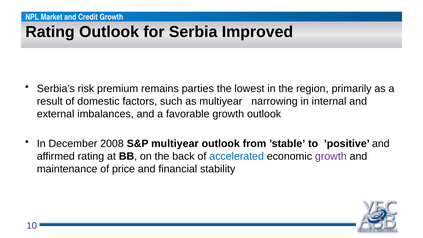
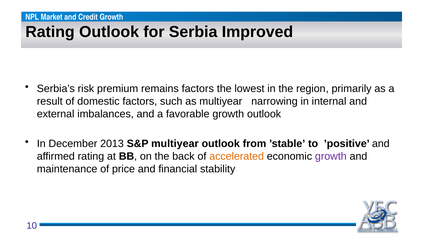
remains parties: parties -> factors
2008: 2008 -> 2013
accelerated colour: blue -> orange
